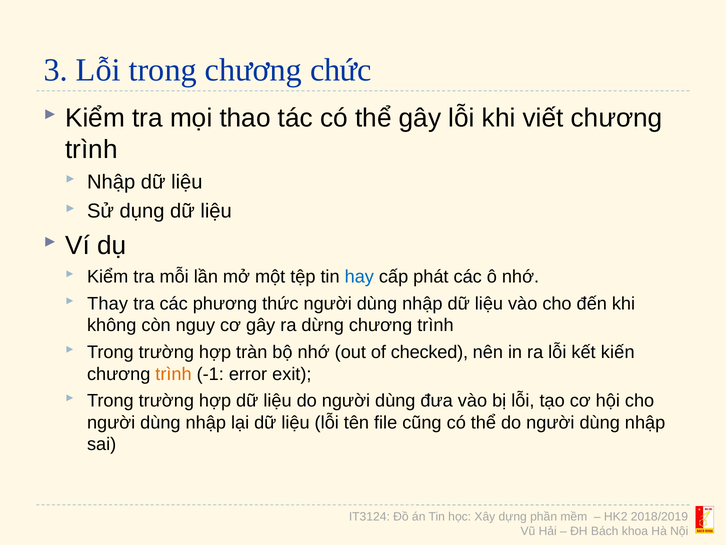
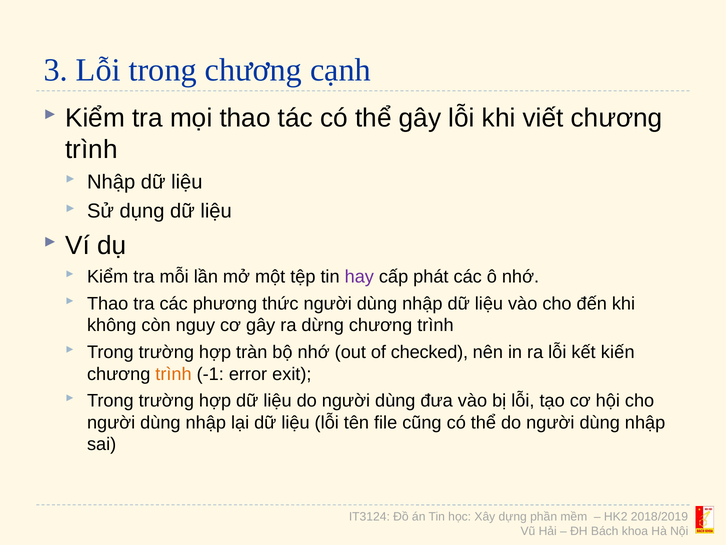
chức: chức -> cạnh
hay colour: blue -> purple
Thay at (108, 303): Thay -> Thao
